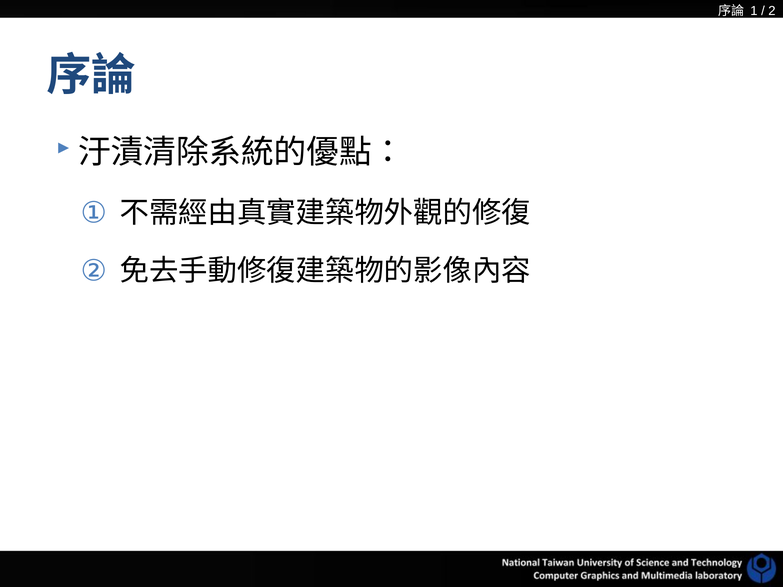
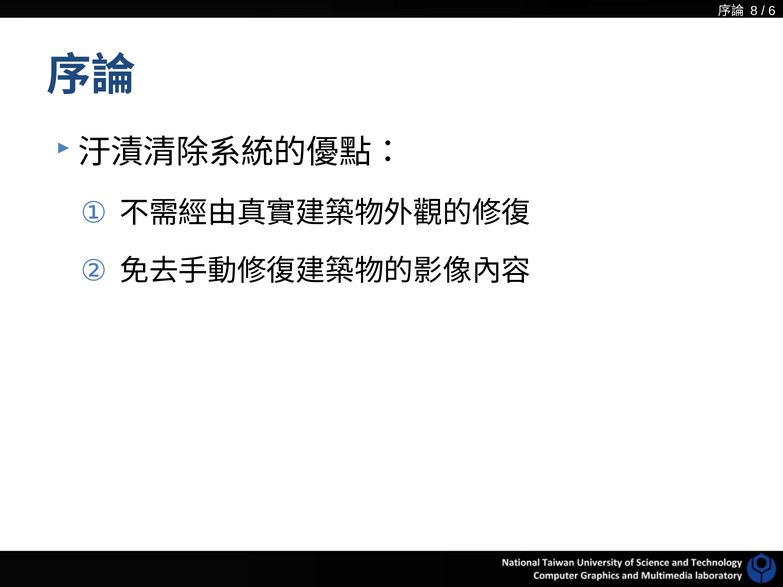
1: 1 -> 8
2: 2 -> 6
